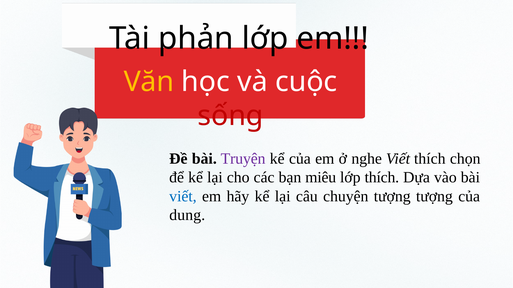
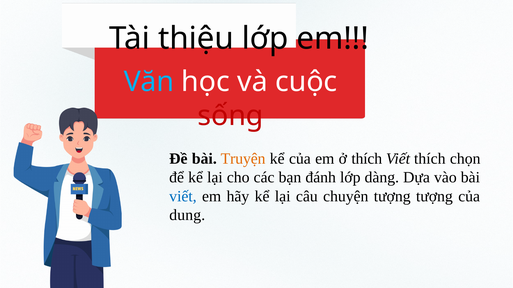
phản: phản -> thiệu
Văn colour: yellow -> light blue
Truyện colour: purple -> orange
ở nghe: nghe -> thích
miêu: miêu -> đánh
lớp thích: thích -> dàng
